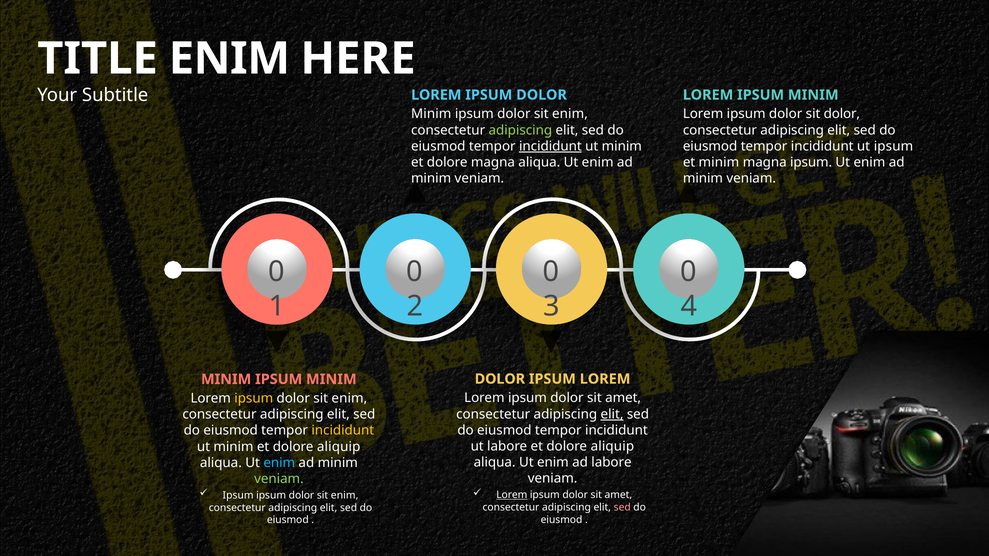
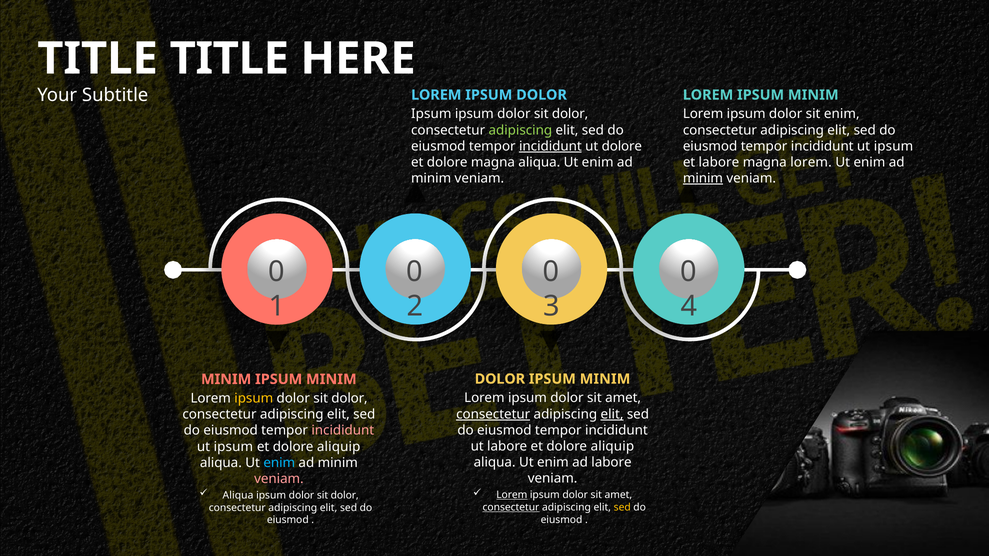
ENIM at (229, 59): ENIM -> TITLE
Minim at (431, 114): Minim -> Ipsum
enim at (570, 114): enim -> dolor
sit dolor: dolor -> enim
minim at (622, 146): minim -> dolore
et minim: minim -> labore
magna ipsum: ipsum -> lorem
minim at (703, 178) underline: none -> present
LOREM at (605, 379): LOREM -> MINIM
enim at (349, 399): enim -> dolor
consectetur at (493, 414) underline: none -> present
incididunt at (343, 431) colour: yellow -> pink
minim at (233, 447): minim -> ipsum
veniam at (279, 479) colour: light green -> pink
Ipsum at (238, 496): Ipsum -> Aliqua
enim at (345, 496): enim -> dolor
consectetur at (511, 508) underline: none -> present
sed at (622, 508) colour: pink -> yellow
